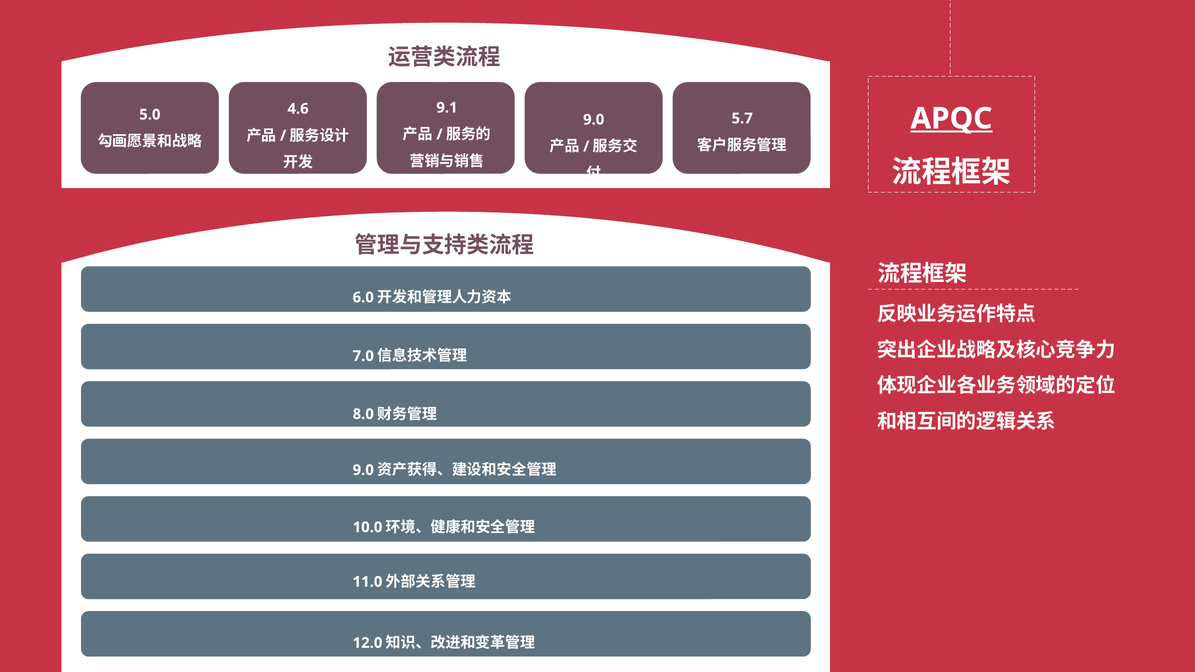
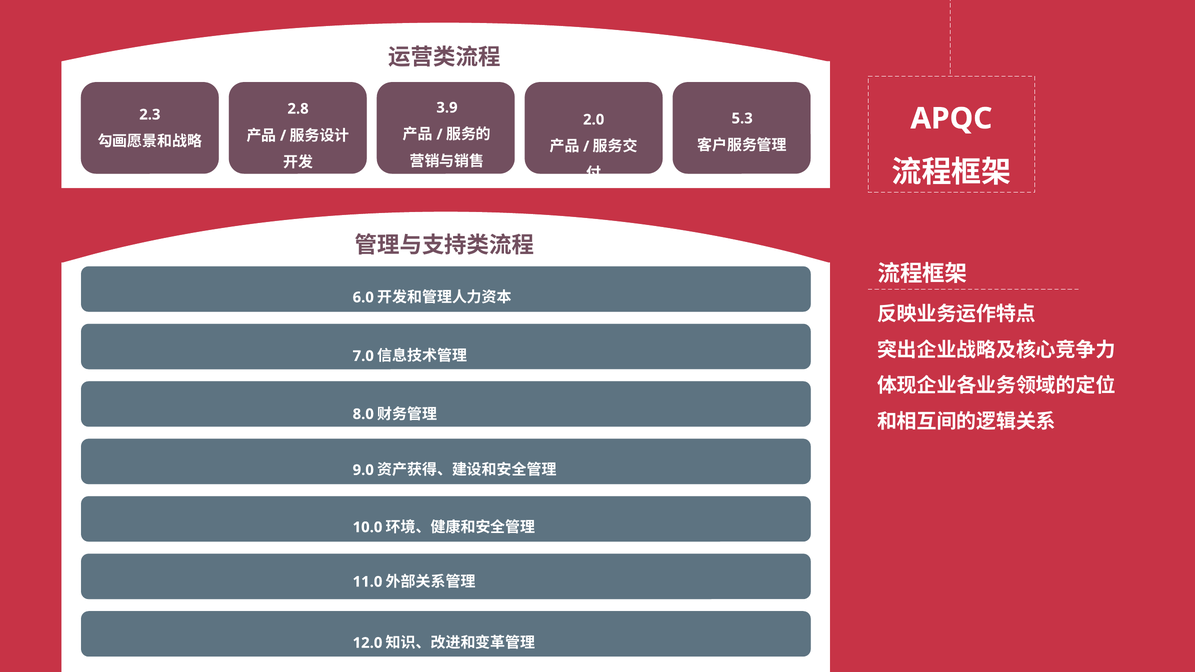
9.1: 9.1 -> 3.9
4.6: 4.6 -> 2.8
5.0: 5.0 -> 2.3
APQC underline: present -> none
5.7: 5.7 -> 5.3
9.0 at (594, 120): 9.0 -> 2.0
